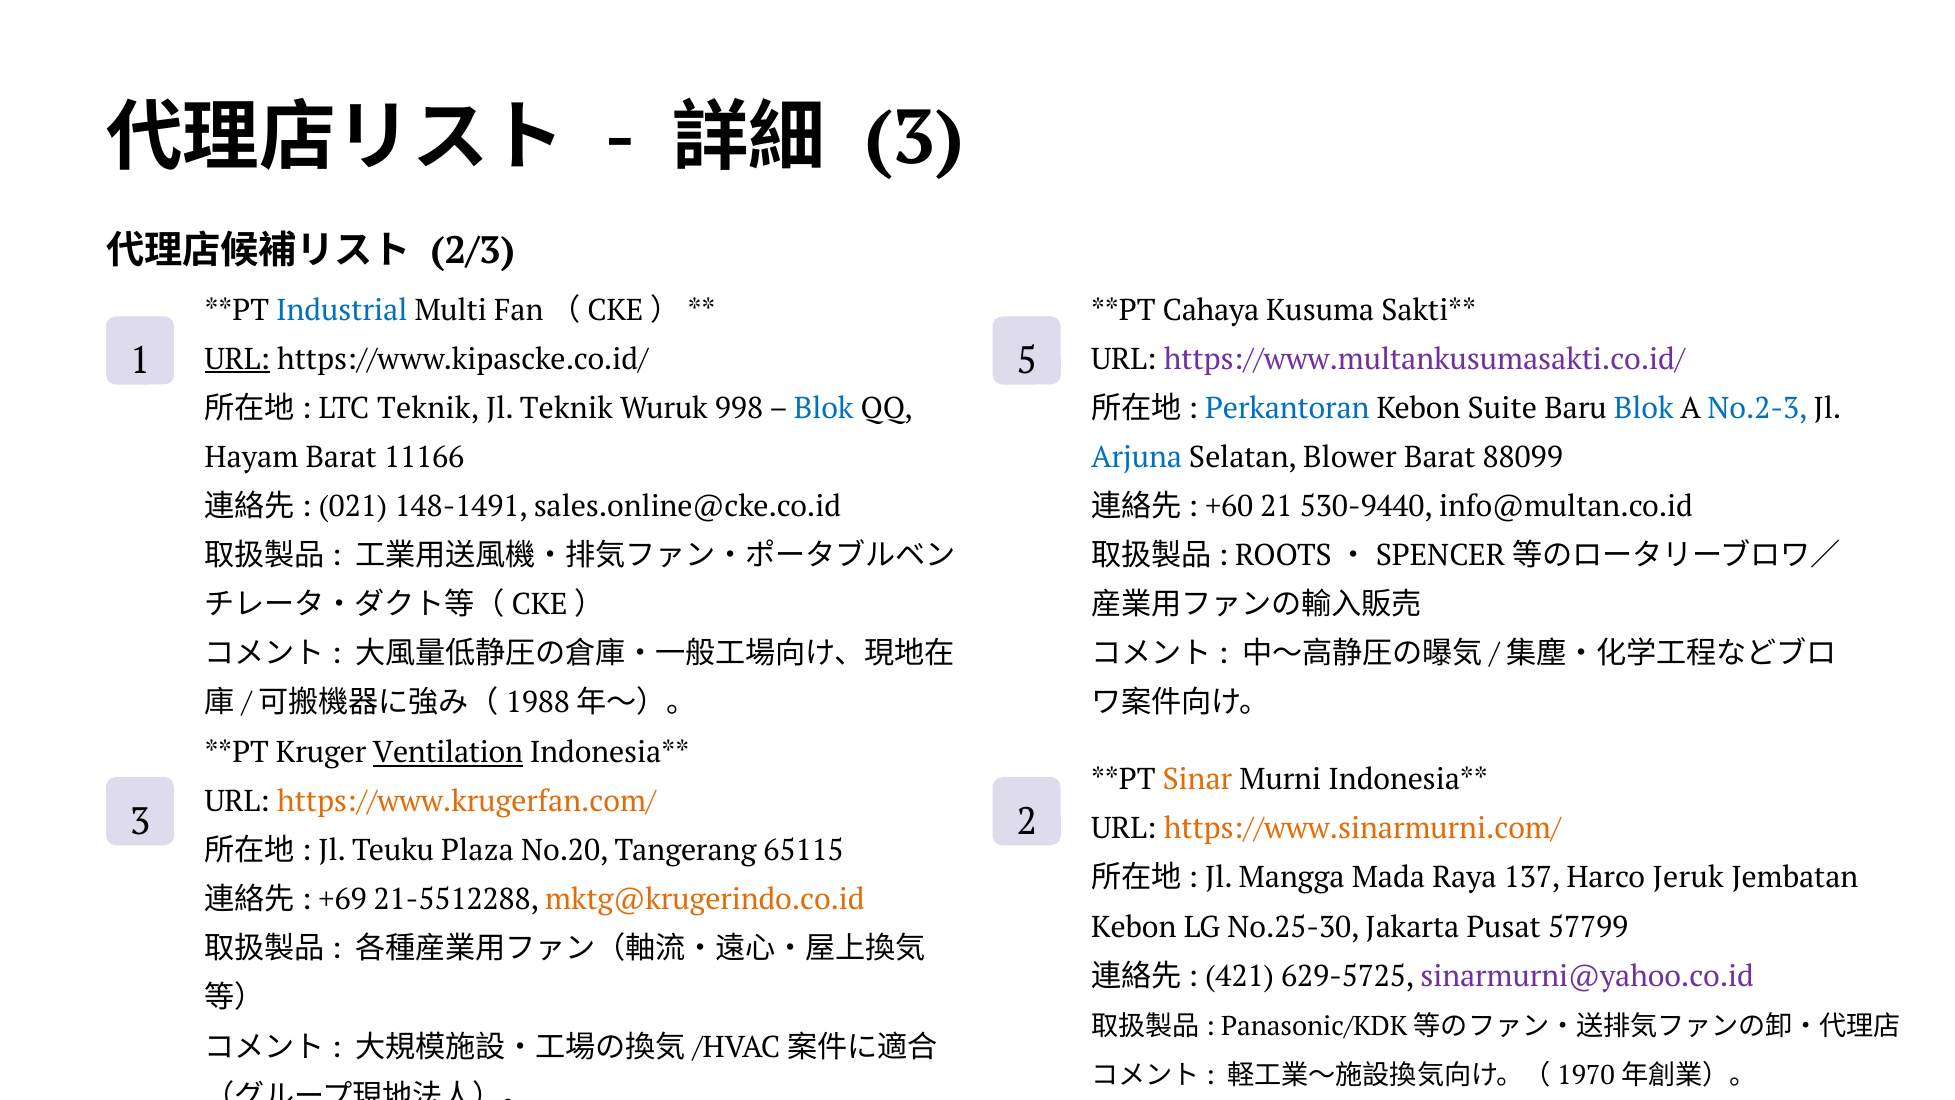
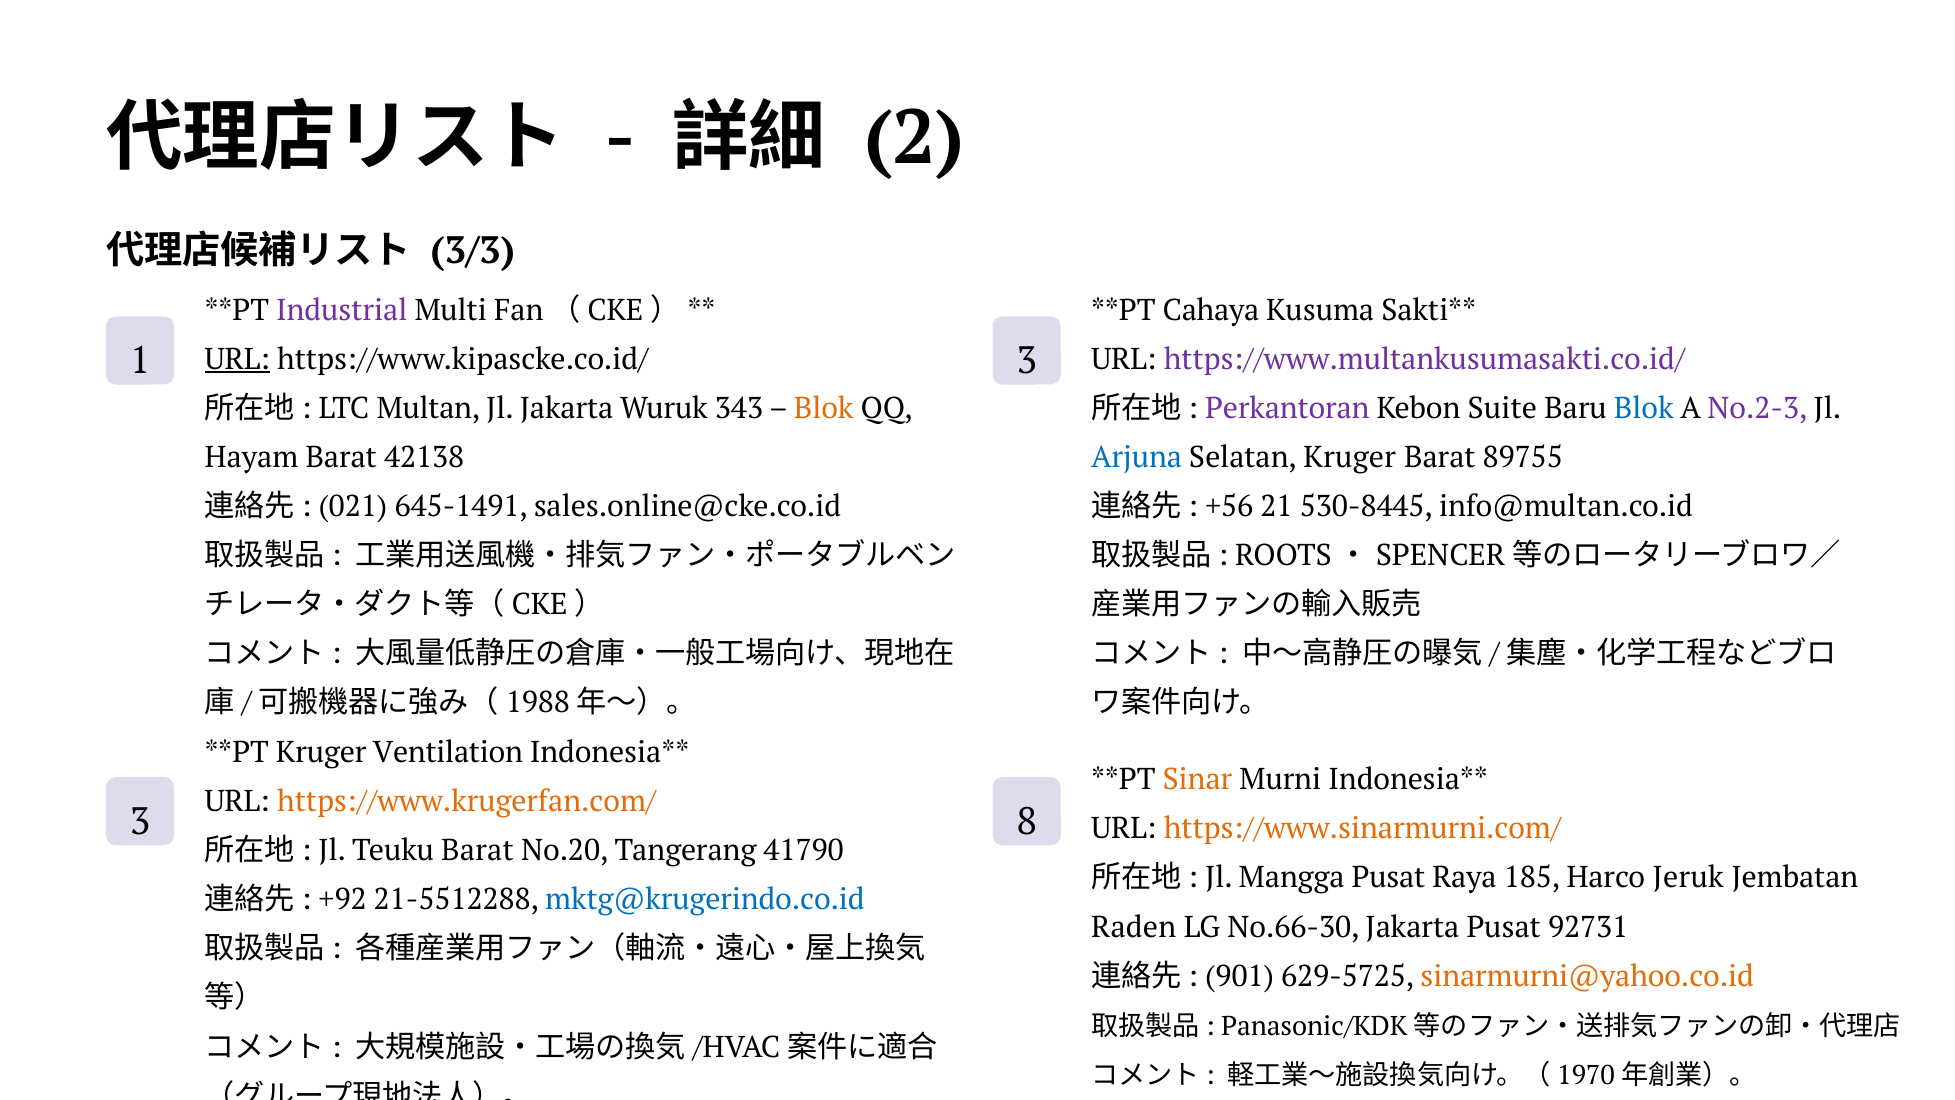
3 at (914, 138): 3 -> 2
2/3: 2/3 -> 3/3
Industrial colour: blue -> purple
1 5: 5 -> 3
LTC Teknik: Teknik -> Multan
Jl Teknik: Teknik -> Jakarta
998: 998 -> 343
Blok at (824, 408) colour: blue -> orange
Perkantoran colour: blue -> purple
No.2-3 colour: blue -> purple
11166: 11166 -> 42138
Selatan Blower: Blower -> Kruger
88099: 88099 -> 89755
148-1491: 148-1491 -> 645-1491
+60: +60 -> +56
530-9440: 530-9440 -> 530-8445
Ventilation underline: present -> none
2: 2 -> 8
Teuku Plaza: Plaza -> Barat
65115: 65115 -> 41790
Mangga Mada: Mada -> Pusat
137: 137 -> 185
+69: +69 -> +92
mktg@krugerindo.co.id colour: orange -> blue
Kebon at (1134, 927): Kebon -> Raden
No.25-30: No.25-30 -> No.66-30
57799: 57799 -> 92731
421: 421 -> 901
sinarmurni@yahoo.co.id colour: purple -> orange
